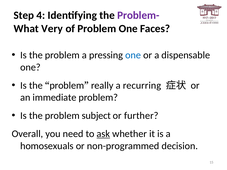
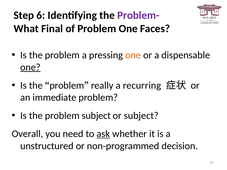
4: 4 -> 6
Very: Very -> Final
one at (133, 55) colour: blue -> orange
one at (30, 67) underline: none -> present
or further: further -> subject
homosexuals: homosexuals -> unstructured
